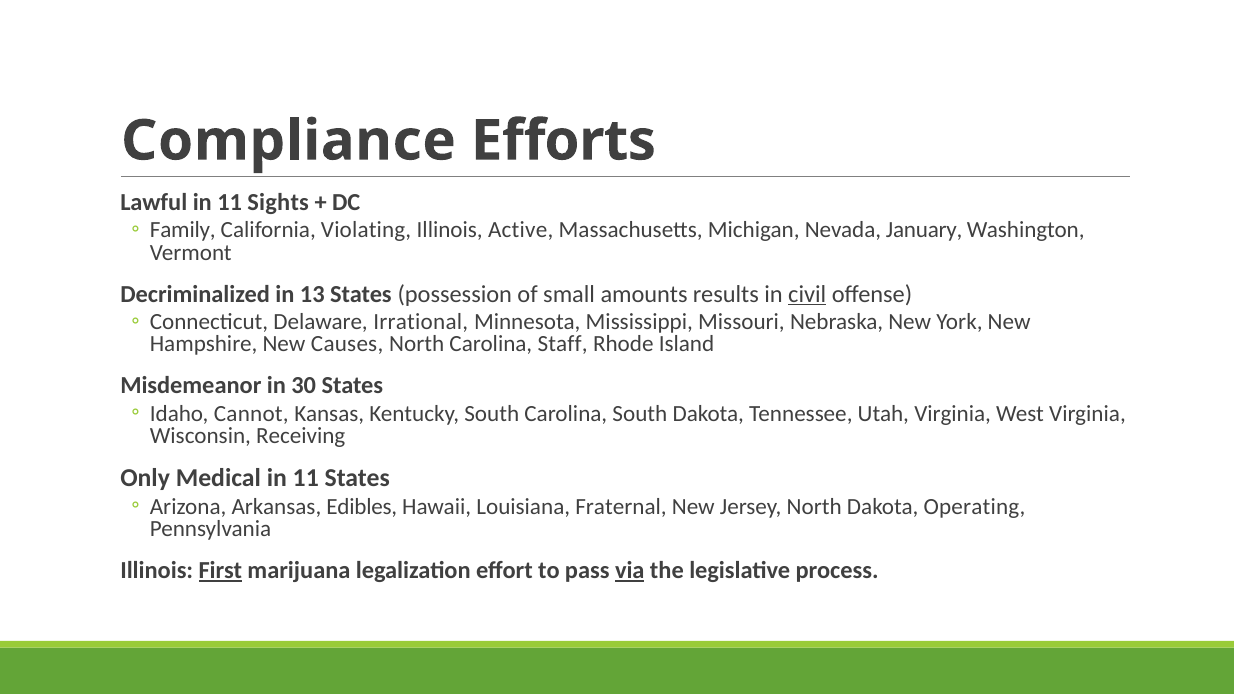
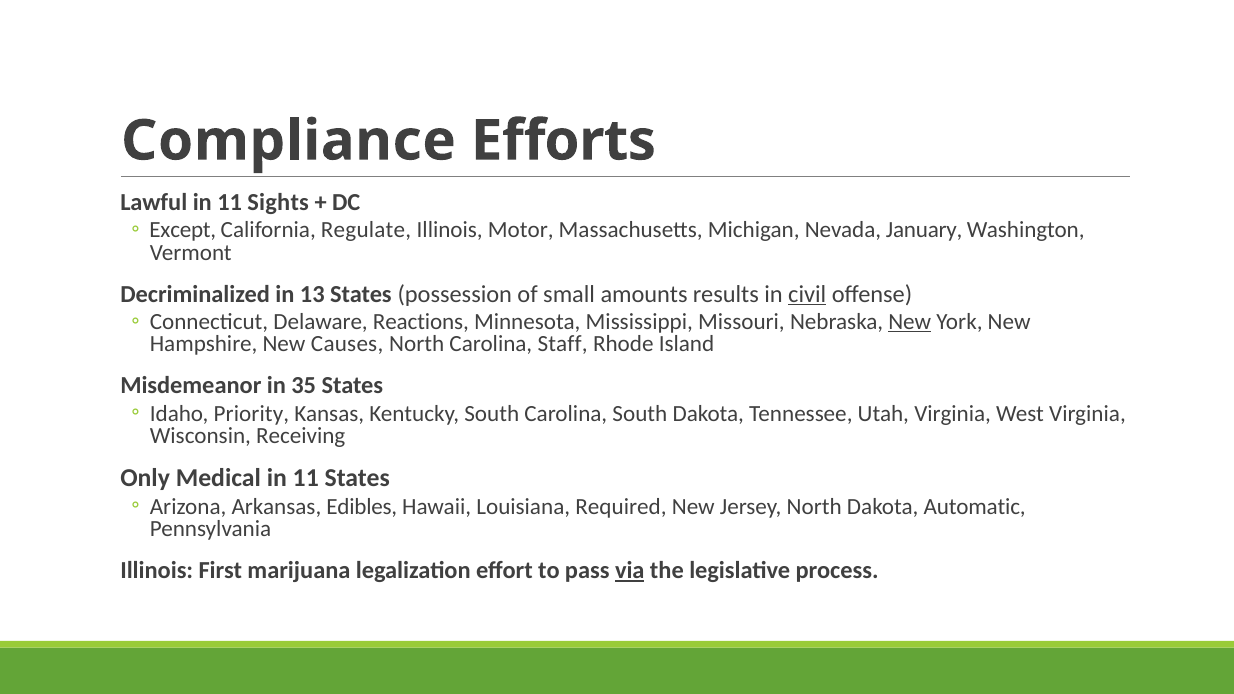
Family: Family -> Except
Violating: Violating -> Regulate
Active: Active -> Motor
Irrational: Irrational -> Reactions
New at (910, 322) underline: none -> present
30: 30 -> 35
Cannot: Cannot -> Priority
Fraternal: Fraternal -> Required
Operating: Operating -> Automatic
First underline: present -> none
